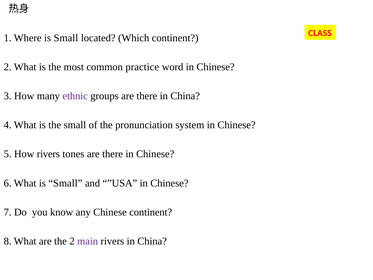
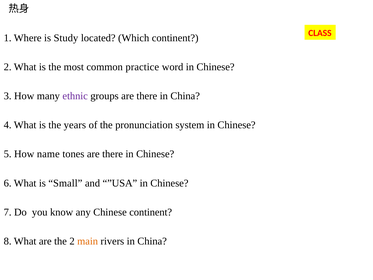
Where is Small: Small -> Study
the small: small -> years
How rivers: rivers -> name
main colour: purple -> orange
